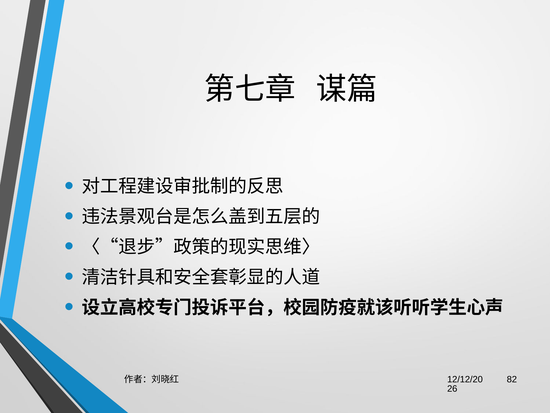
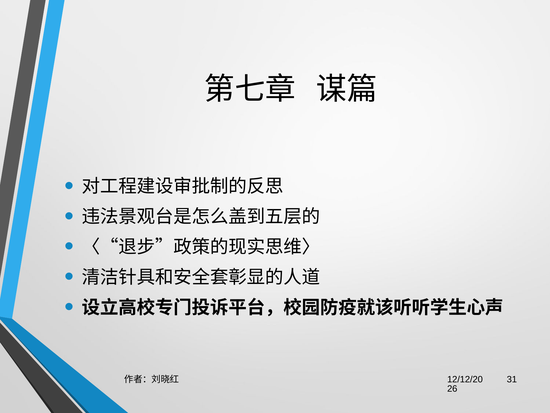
82: 82 -> 31
